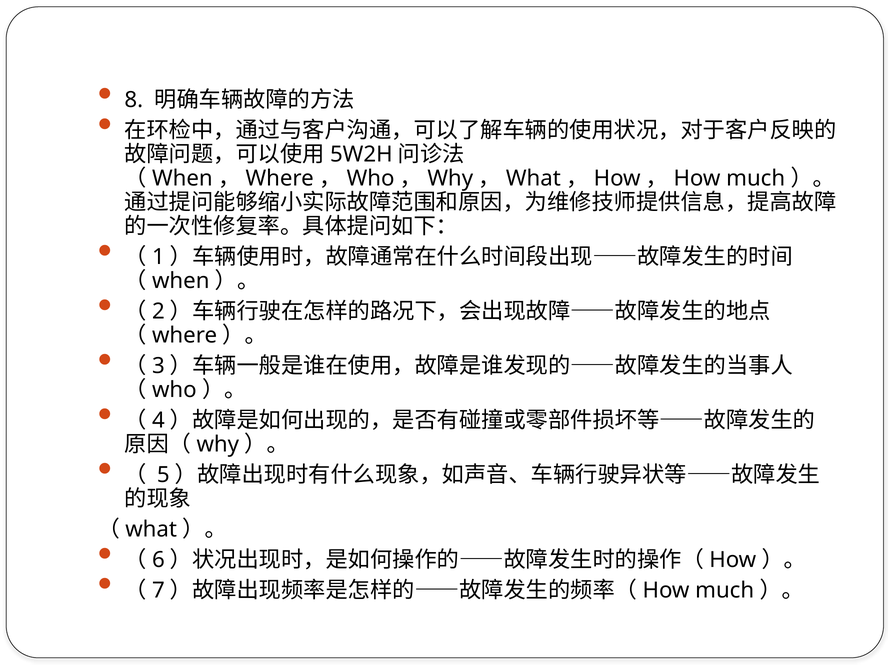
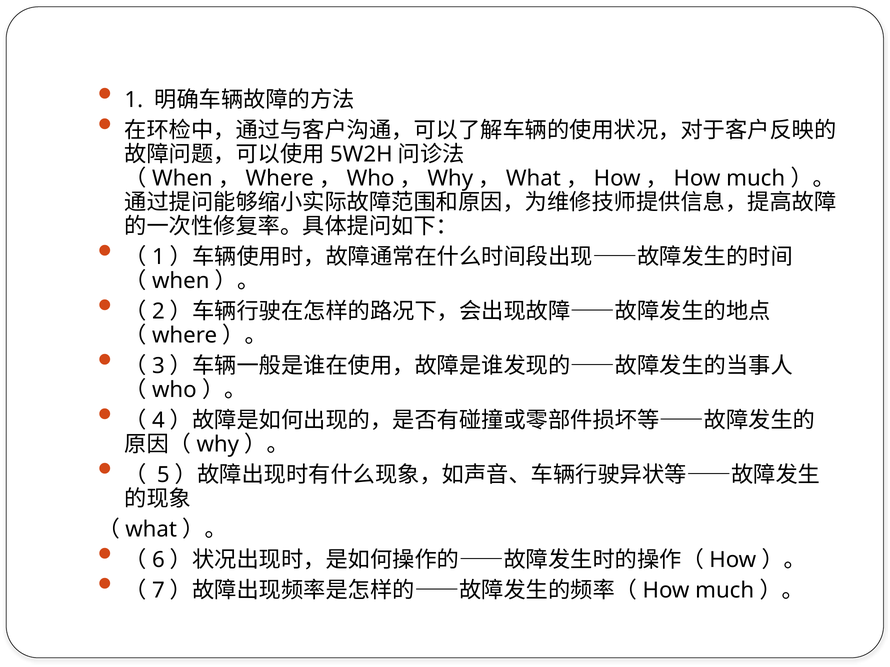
8: 8 -> 1
